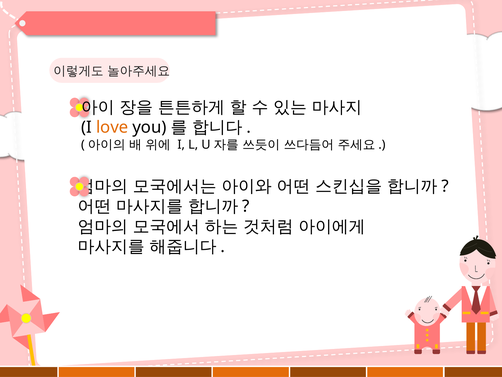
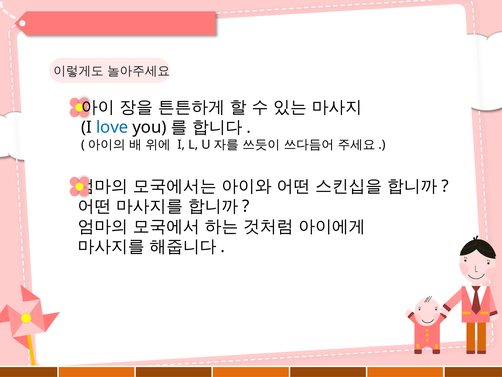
love colour: orange -> blue
